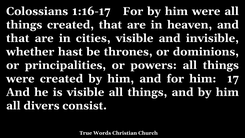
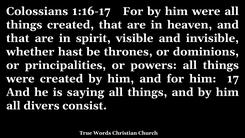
cities: cities -> spirit
is visible: visible -> saying
